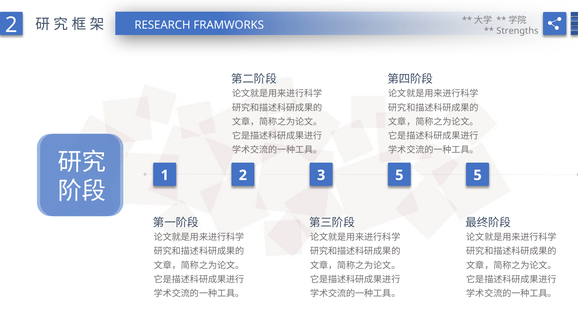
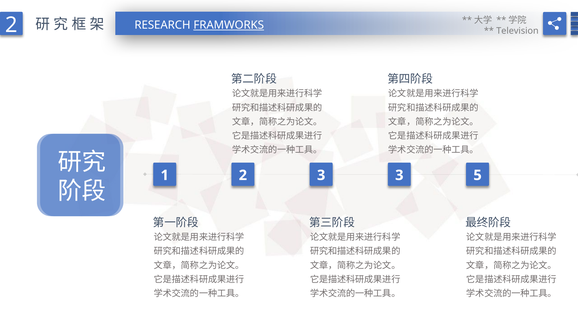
FRAMWORKS underline: none -> present
Strengths: Strengths -> Television
1 5: 5 -> 3
